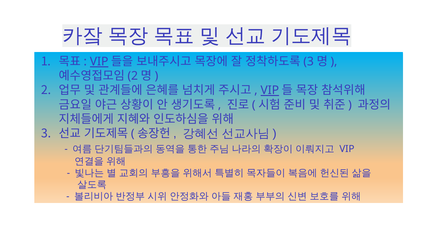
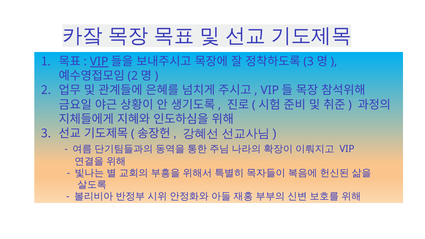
VIP at (270, 90) underline: present -> none
